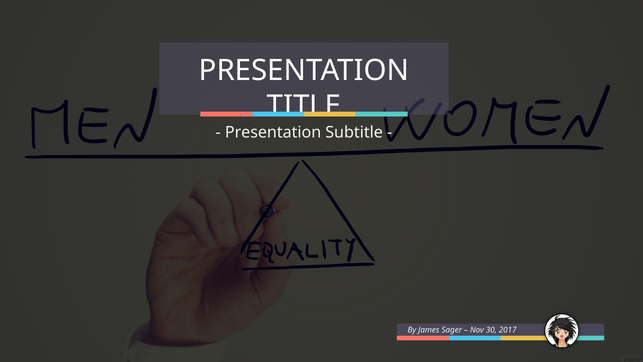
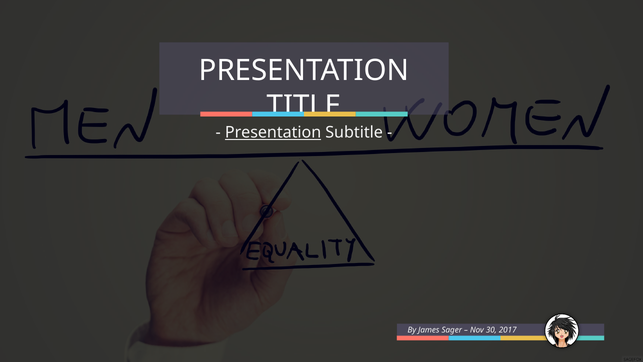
Presentation at (273, 132) underline: none -> present
